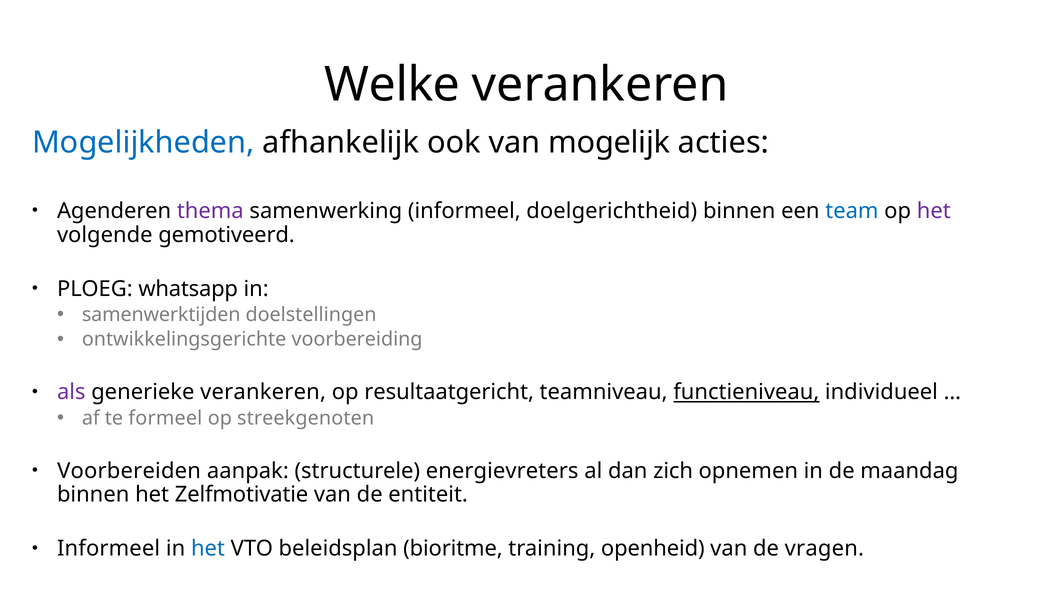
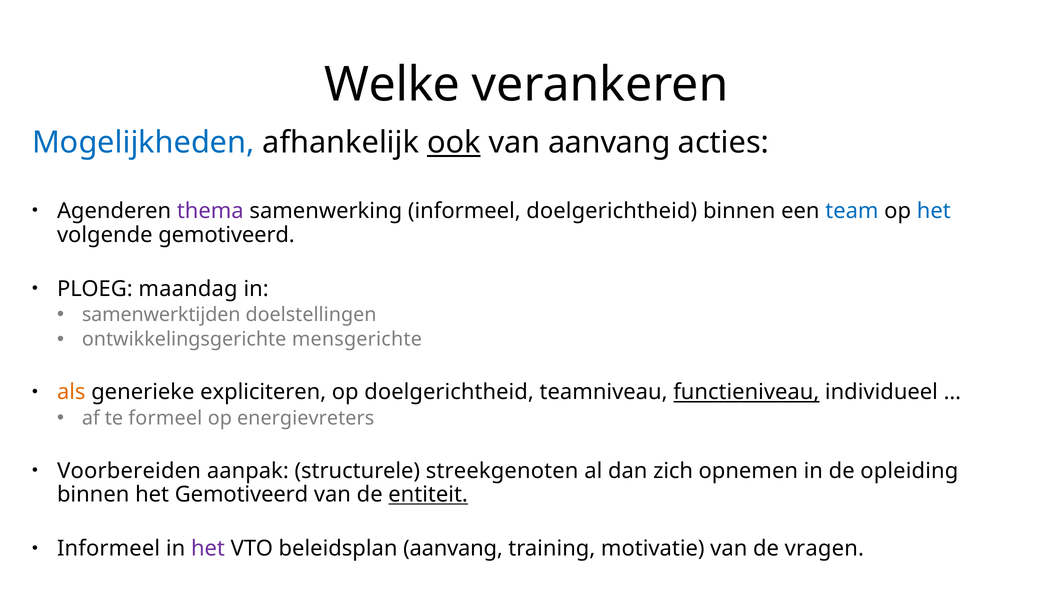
ook underline: none -> present
van mogelijk: mogelijk -> aanvang
het at (934, 211) colour: purple -> blue
whatsapp: whatsapp -> maandag
voorbereiding: voorbereiding -> mensgerichte
als colour: purple -> orange
generieke verankeren: verankeren -> expliciteren
op resultaatgericht: resultaatgericht -> doelgerichtheid
streekgenoten: streekgenoten -> energievreters
energievreters: energievreters -> streekgenoten
maandag: maandag -> opleiding
het Zelfmotivatie: Zelfmotivatie -> Gemotiveerd
entiteit underline: none -> present
het at (208, 548) colour: blue -> purple
beleidsplan bioritme: bioritme -> aanvang
openheid: openheid -> motivatie
